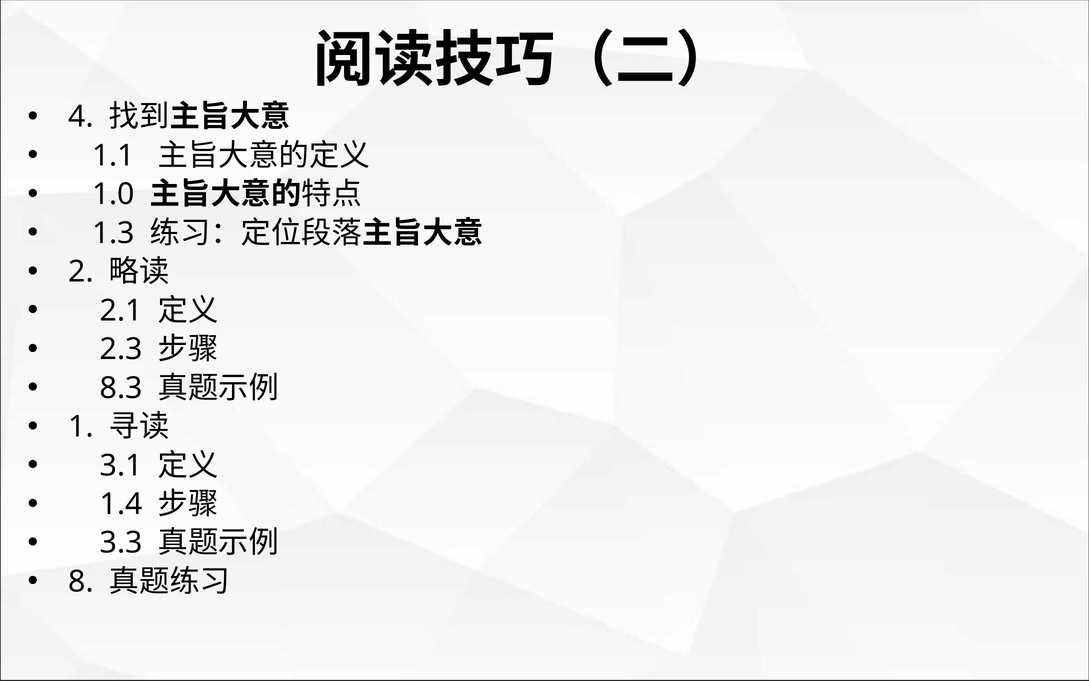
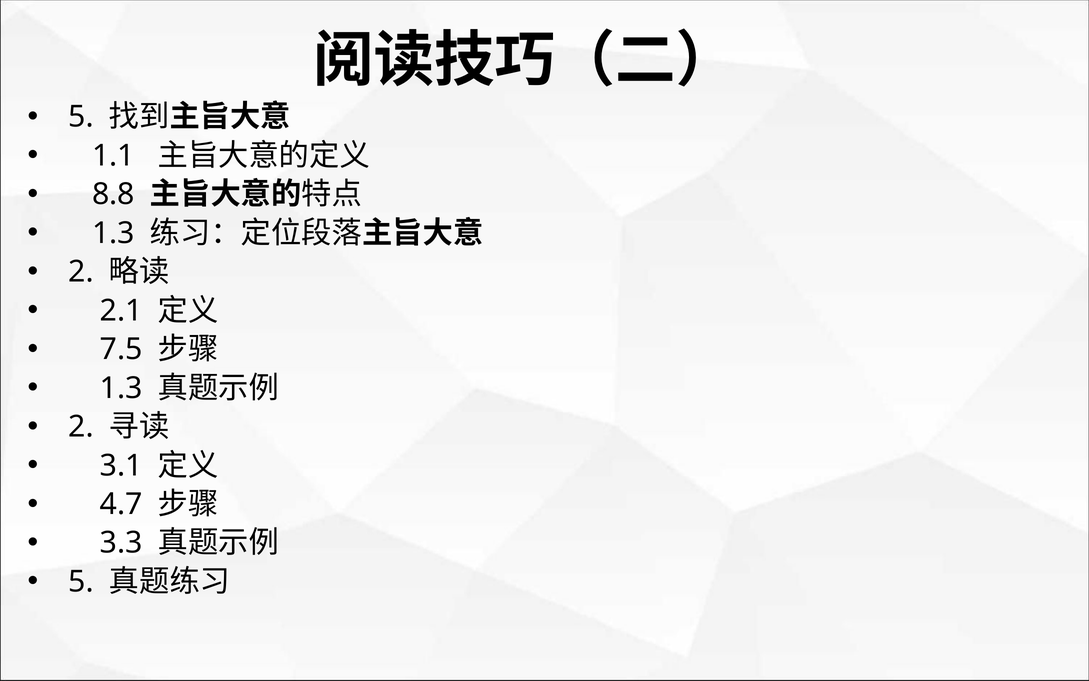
4 at (81, 117): 4 -> 5
1.0: 1.0 -> 8.8
2.3: 2.3 -> 7.5
8.3 at (121, 388): 8.3 -> 1.3
1 at (81, 427): 1 -> 2
1.4: 1.4 -> 4.7
8 at (81, 581): 8 -> 5
